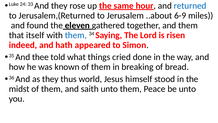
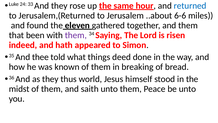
6-9: 6-9 -> 6-6
itself: itself -> been
them at (76, 35) colour: blue -> purple
cried: cried -> deed
